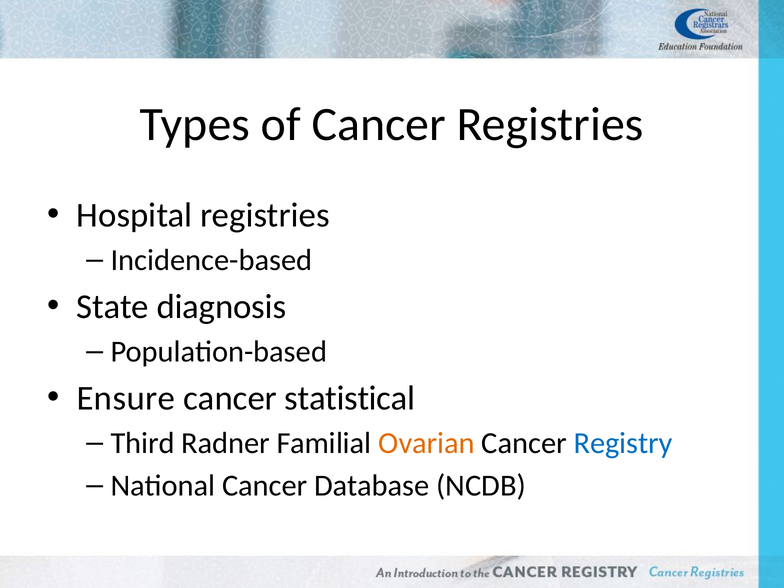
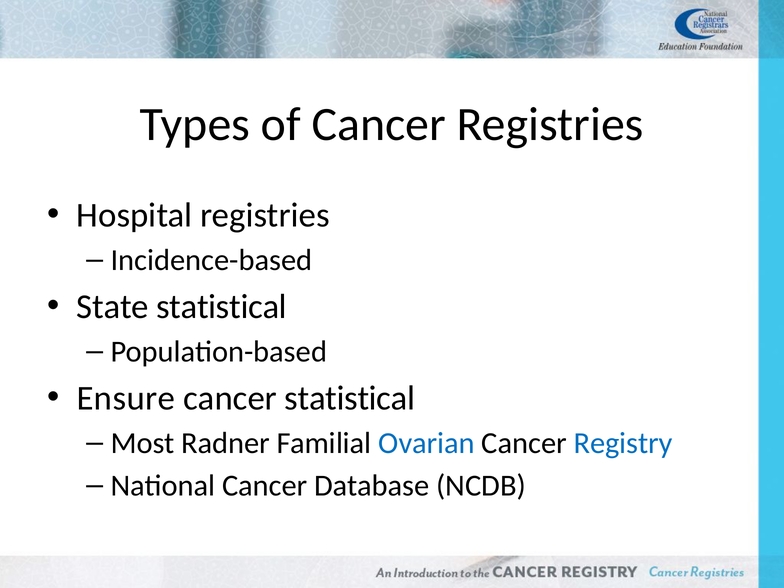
State diagnosis: diagnosis -> statistical
Third: Third -> Most
Ovarian colour: orange -> blue
